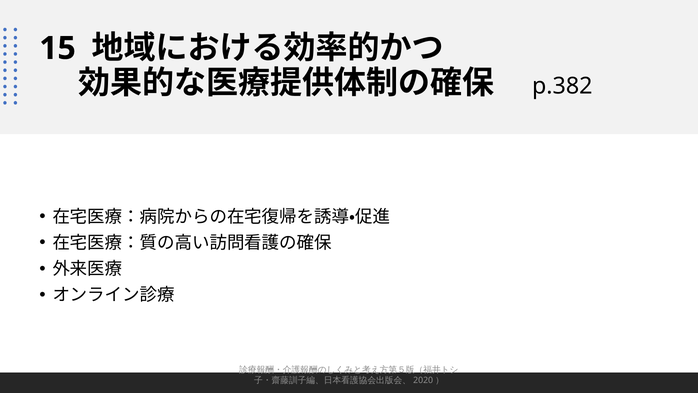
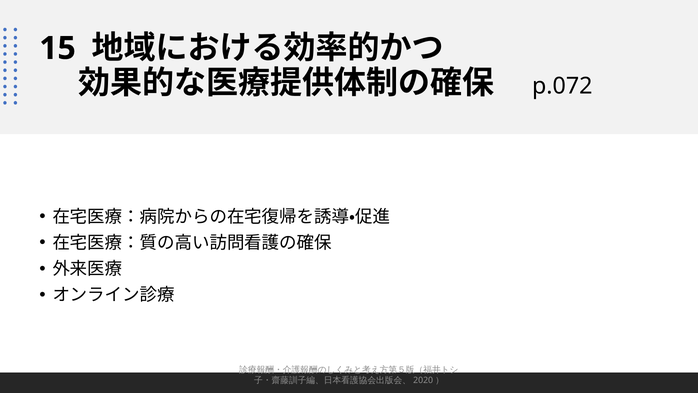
p.382: p.382 -> p.072
